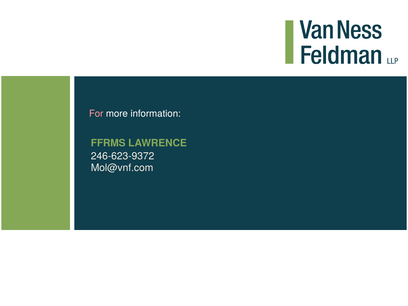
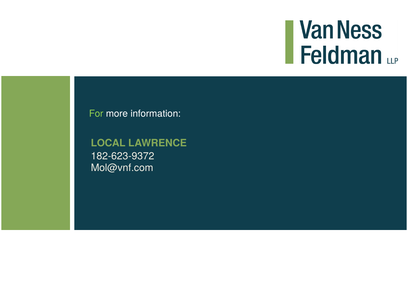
For colour: pink -> light green
FFRMS: FFRMS -> LOCAL
246-623-9372: 246-623-9372 -> 182-623-9372
